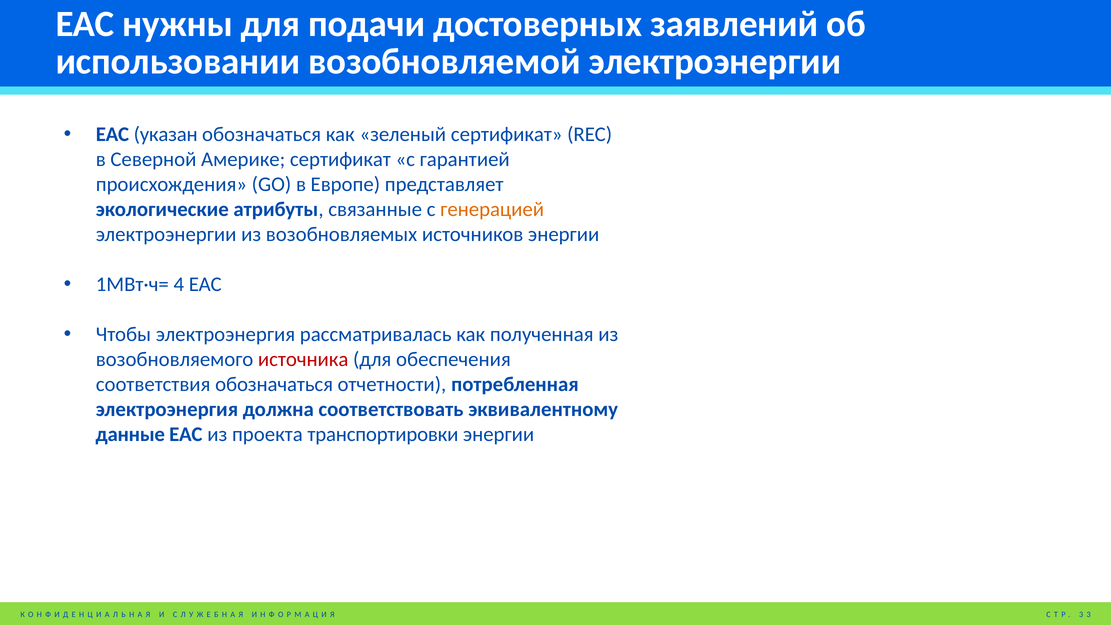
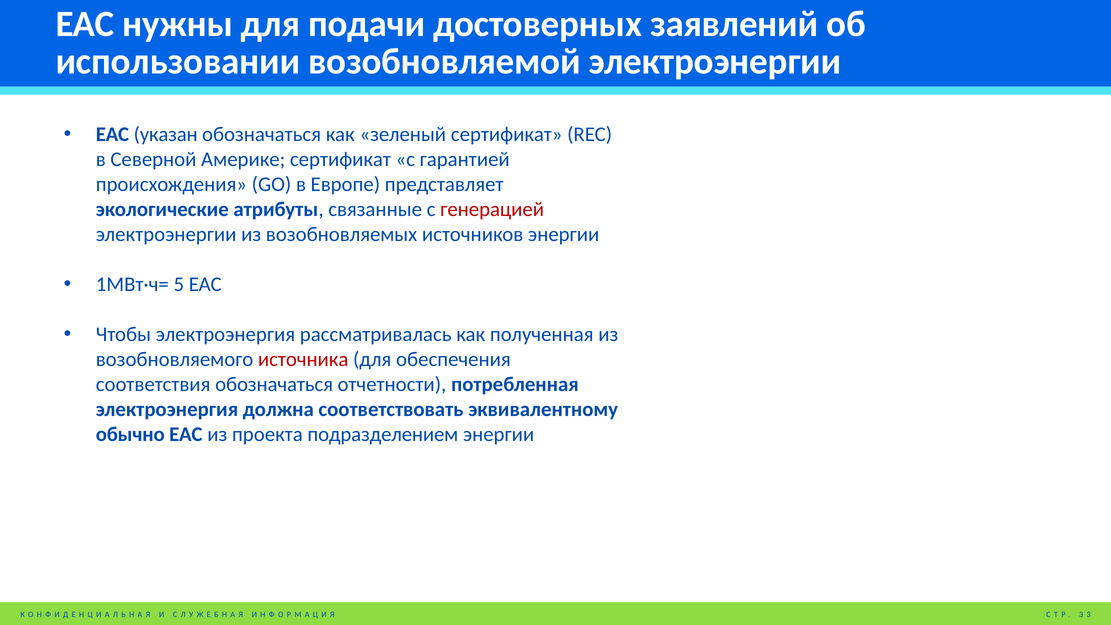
генерацией colour: orange -> red
4: 4 -> 5
данные: данные -> обычно
транспортировки: транспортировки -> подразделением
